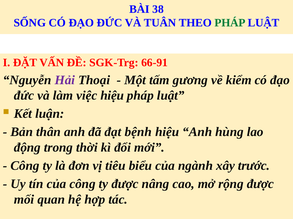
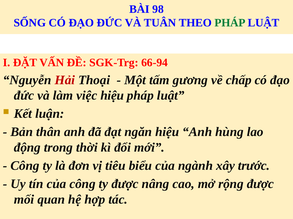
38: 38 -> 98
66-91: 66-91 -> 66-94
Hải colour: purple -> red
kiểm: kiểm -> chấp
bệnh: bệnh -> ngăn
